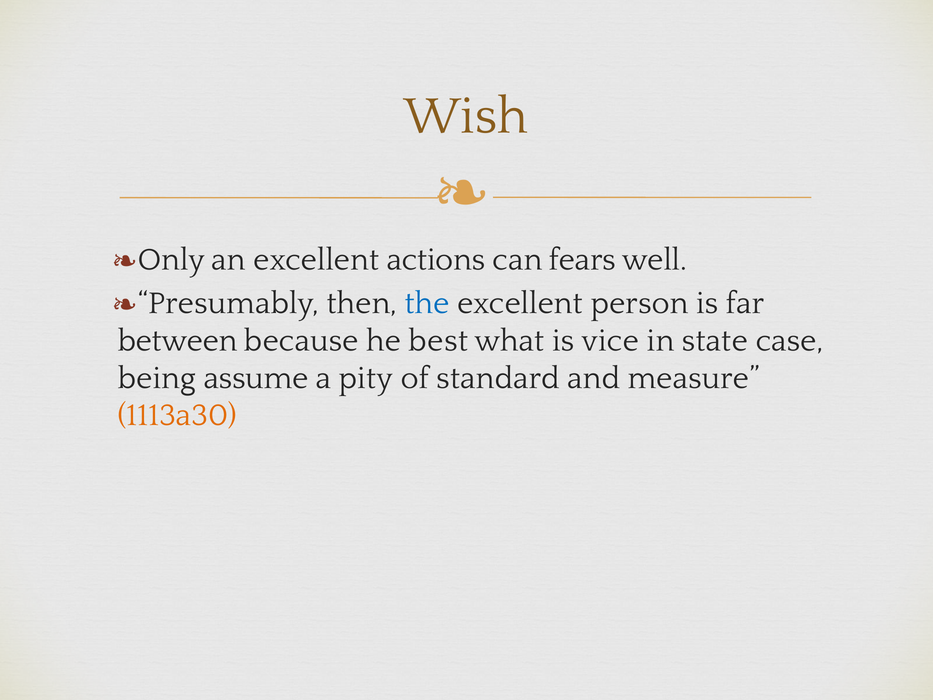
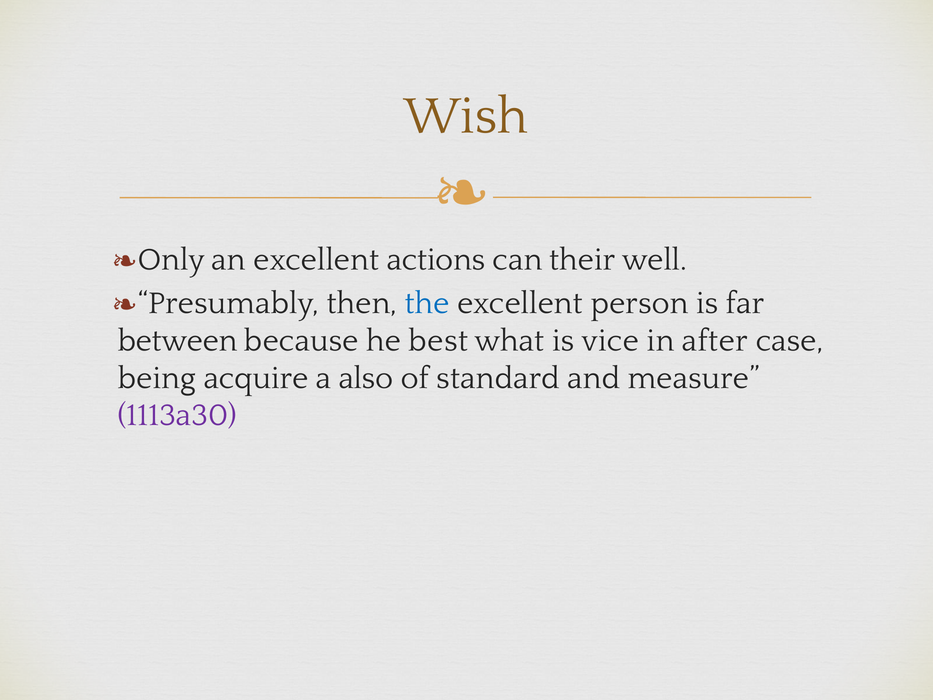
fears: fears -> their
state: state -> after
assume: assume -> acquire
pity: pity -> also
1113a30 colour: orange -> purple
